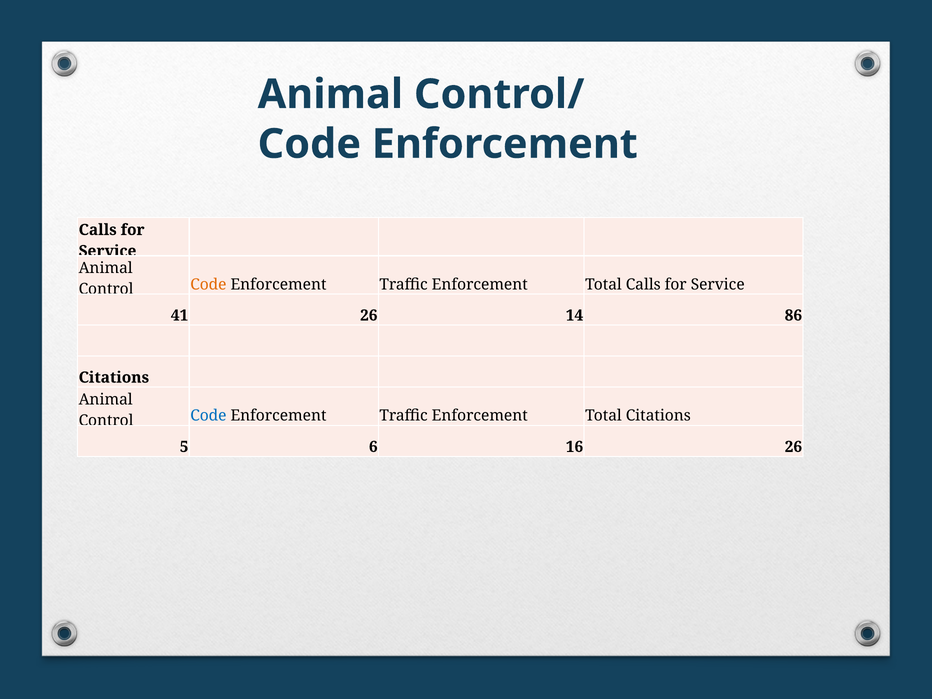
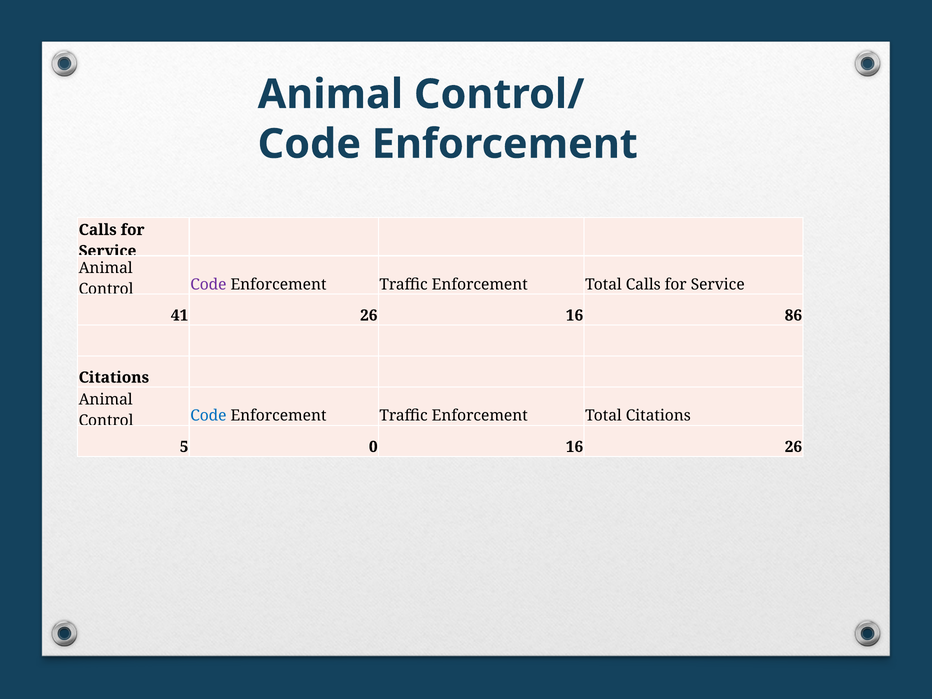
Code at (208, 284) colour: orange -> purple
26 14: 14 -> 16
6: 6 -> 0
